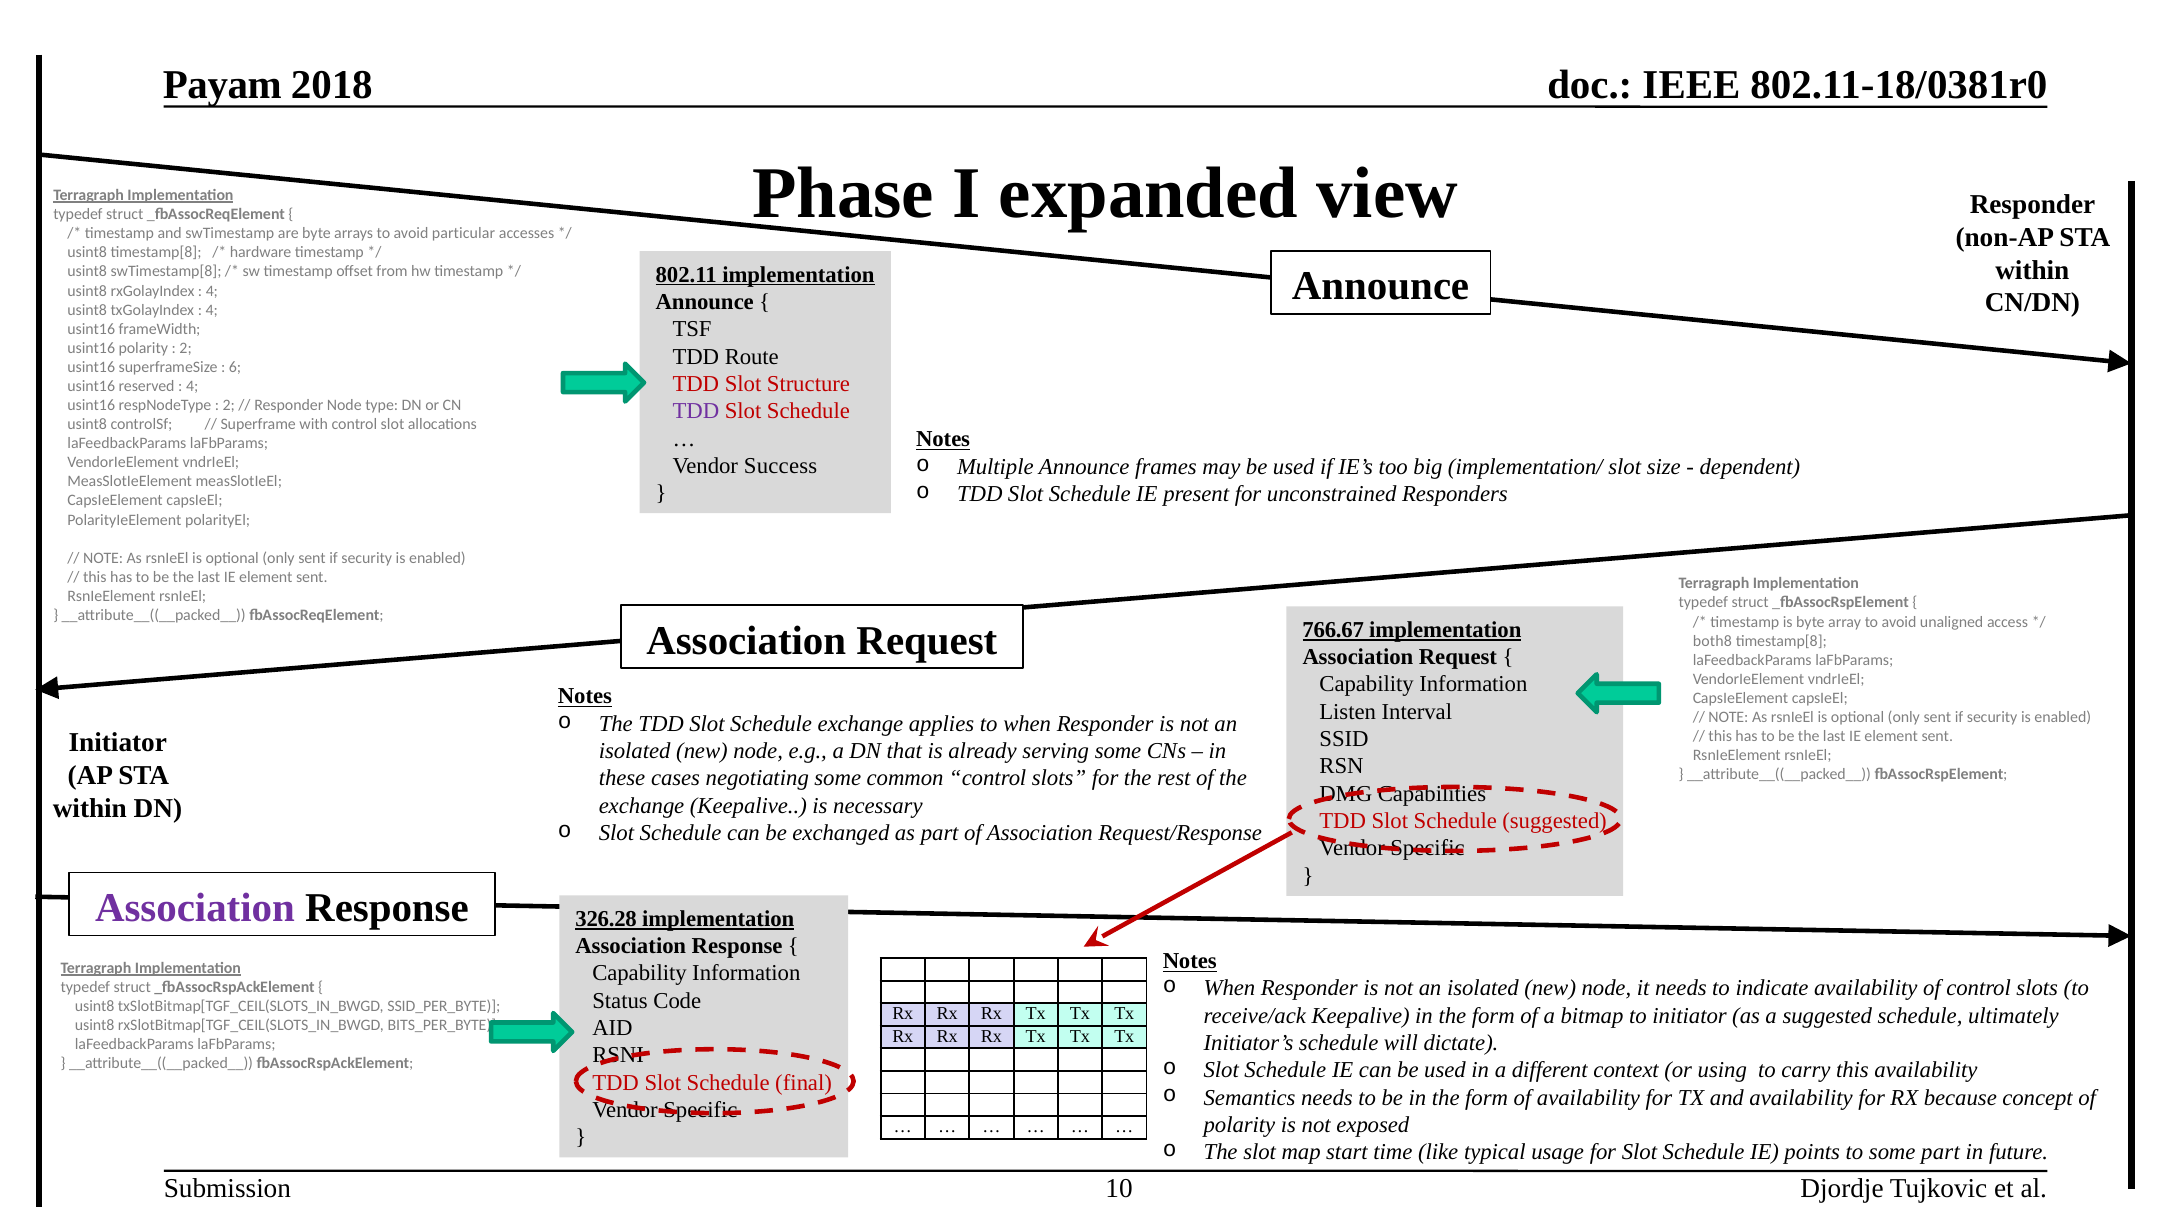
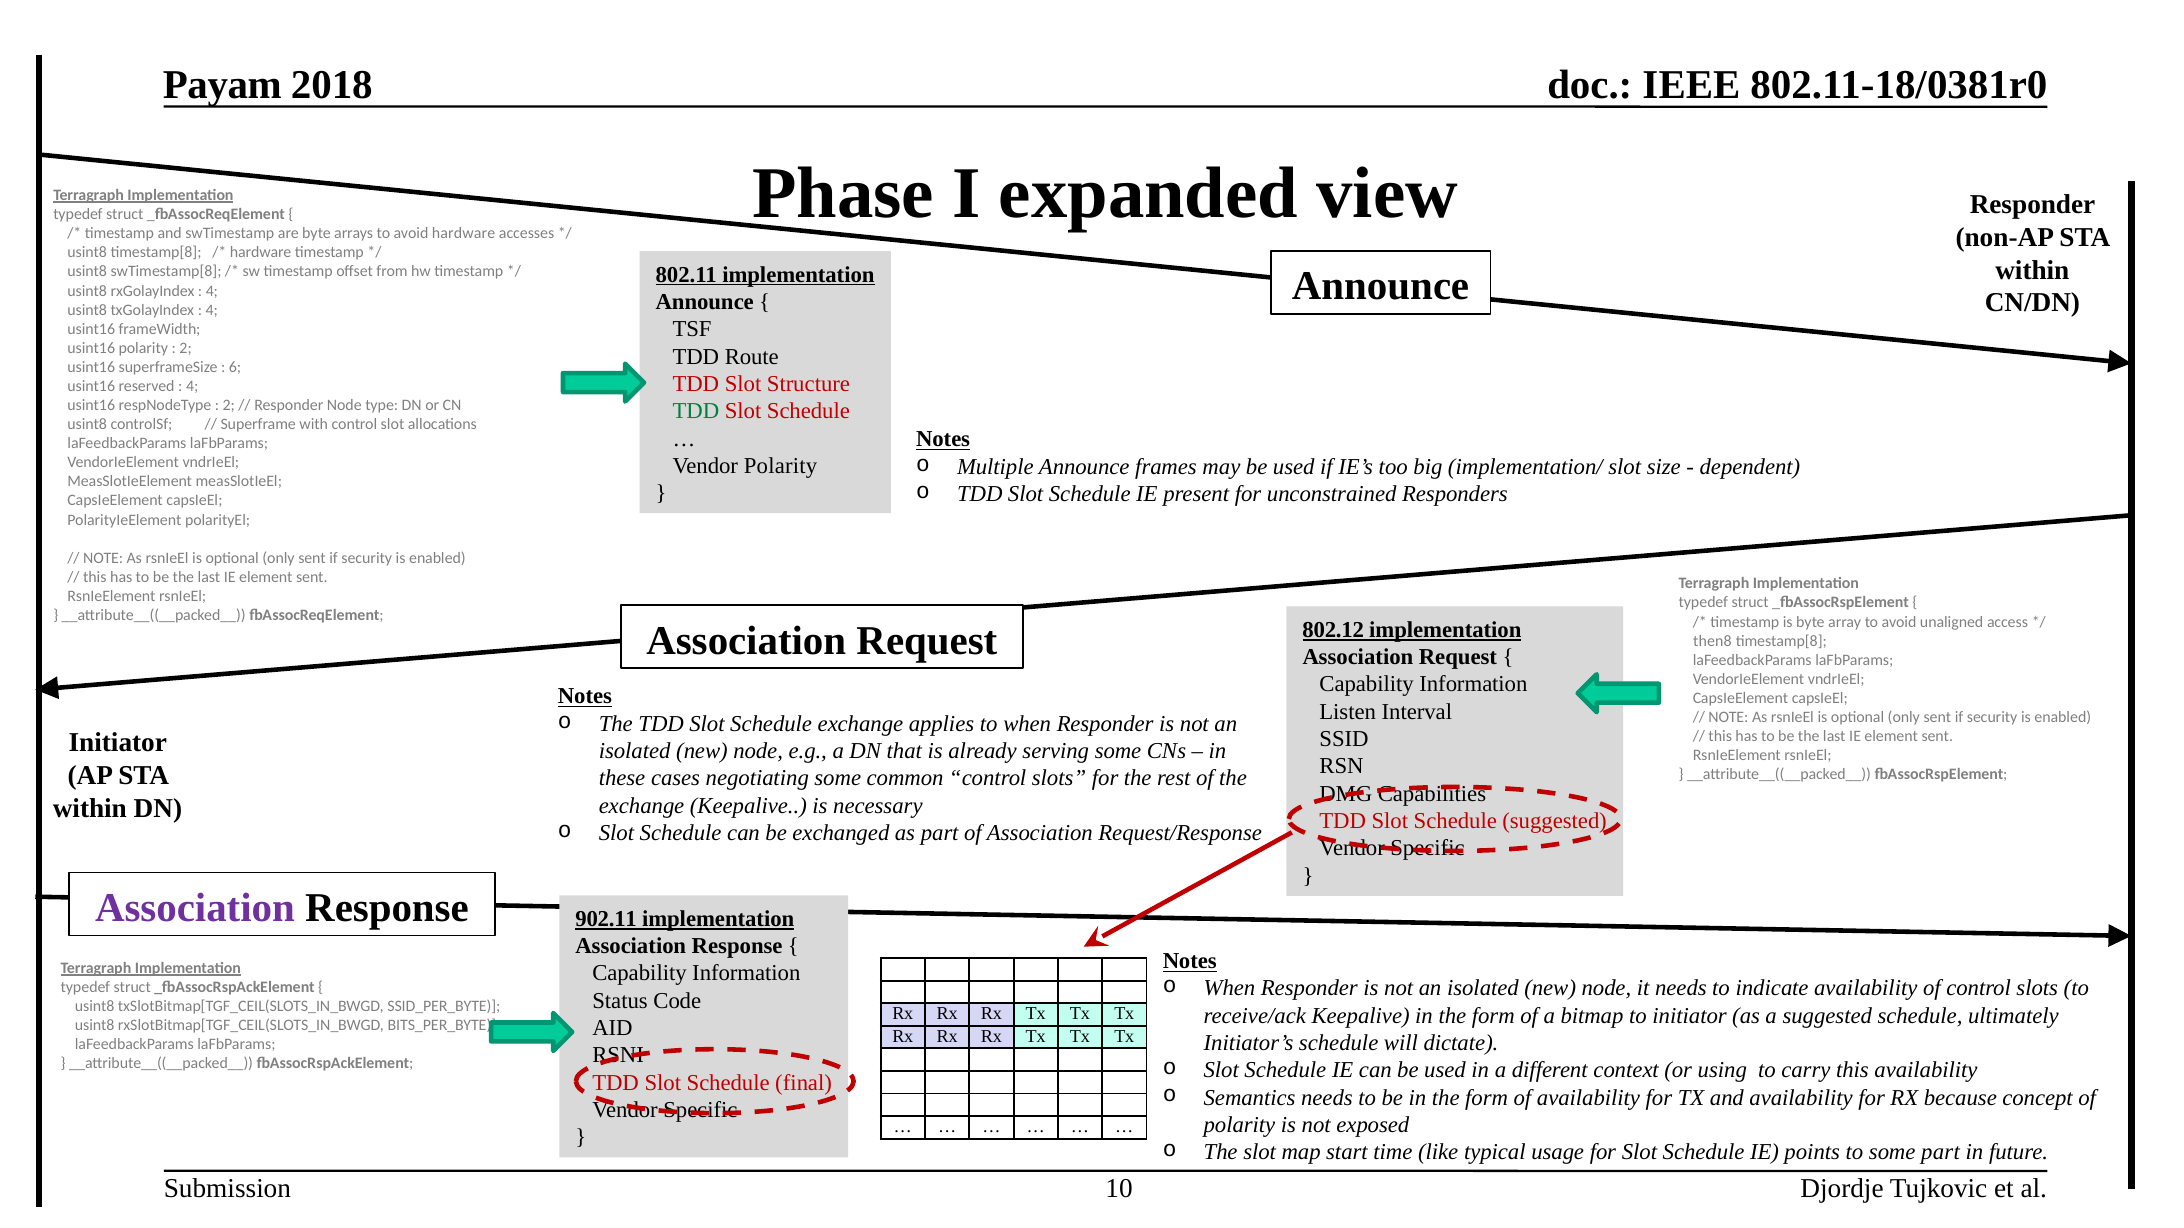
avoid particular: particular -> hardware
TDD at (696, 411) colour: purple -> green
Vendor Success: Success -> Polarity
766.67: 766.67 -> 802.12
both8: both8 -> then8
326.28: 326.28 -> 902.11
